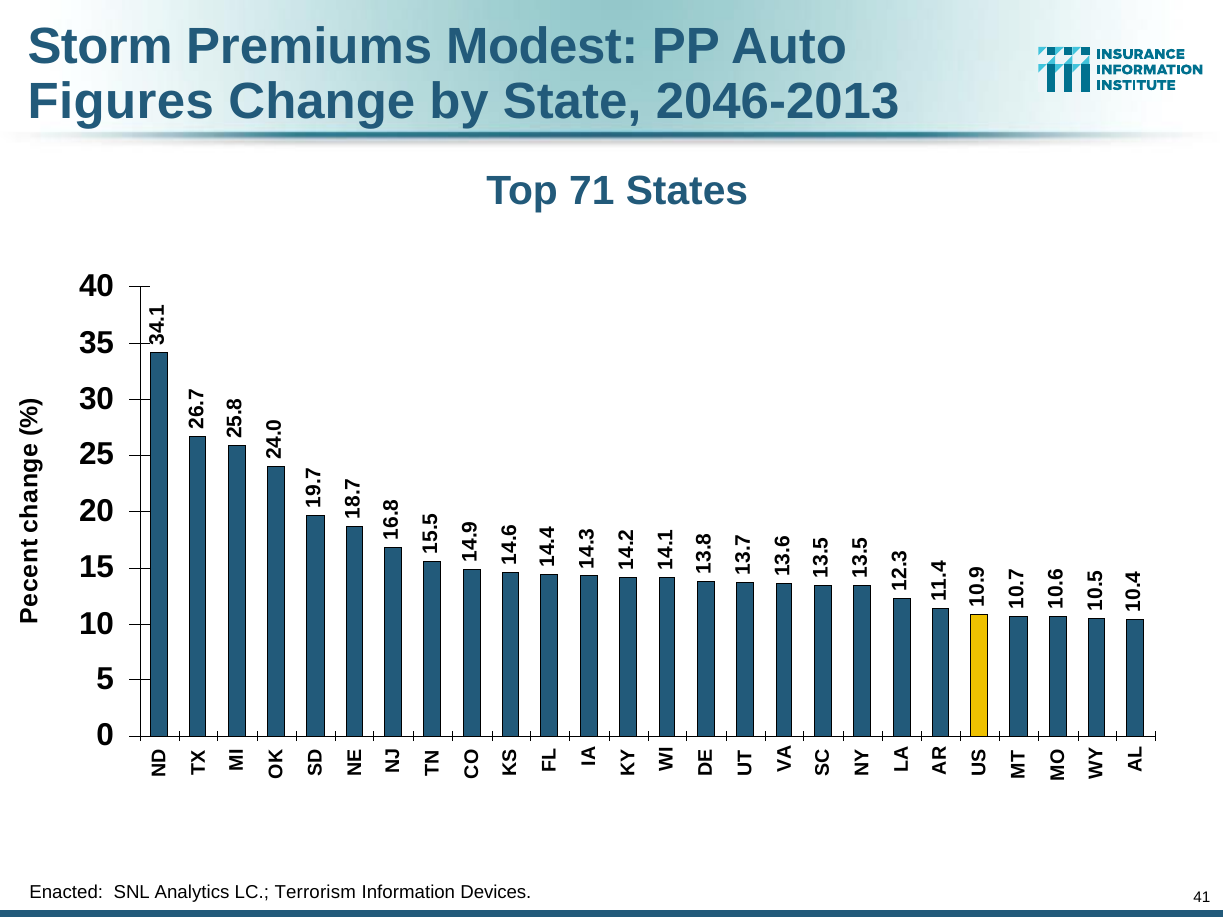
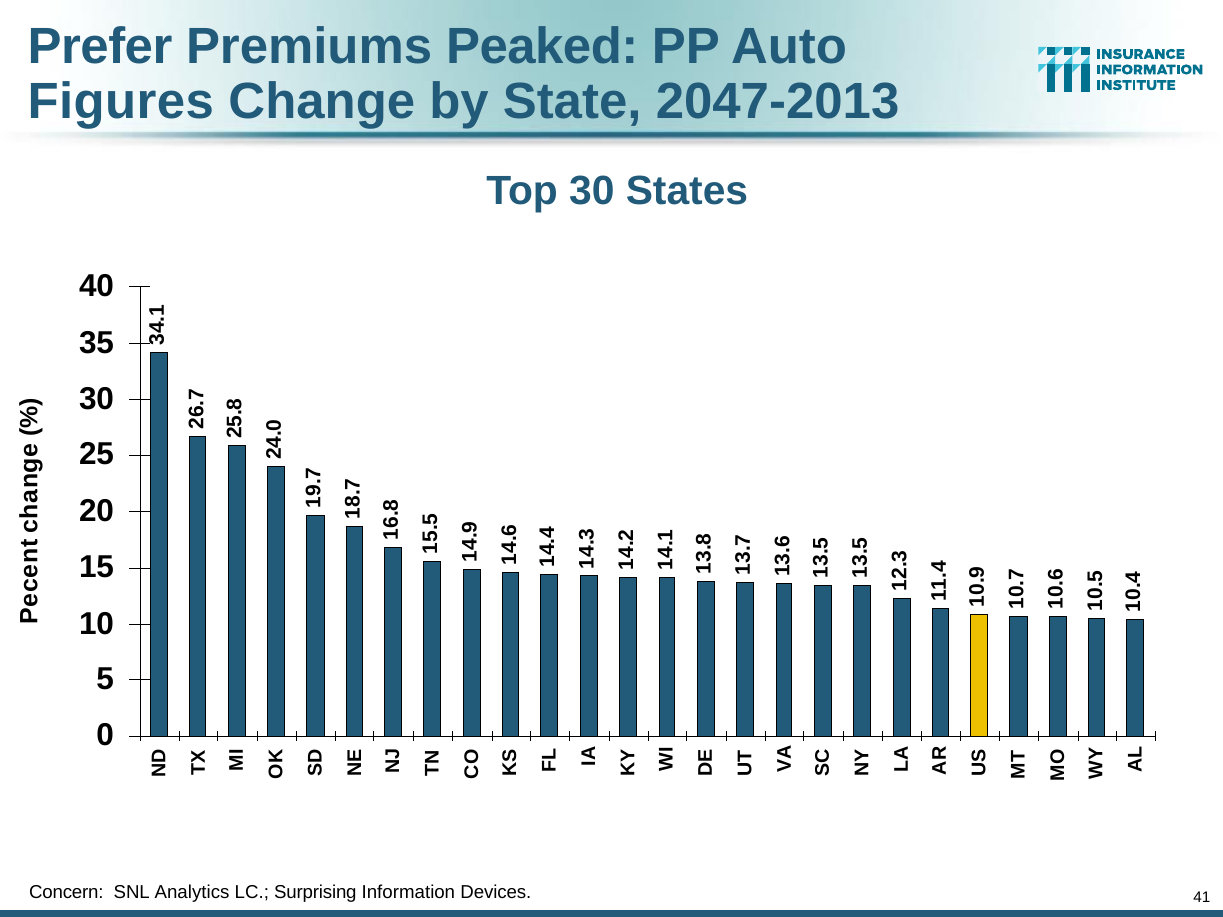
Storm: Storm -> Prefer
Modest: Modest -> Peaked
2046-2013: 2046-2013 -> 2047-2013
Top 71: 71 -> 30
Enacted: Enacted -> Concern
Terrorism: Terrorism -> Surprising
